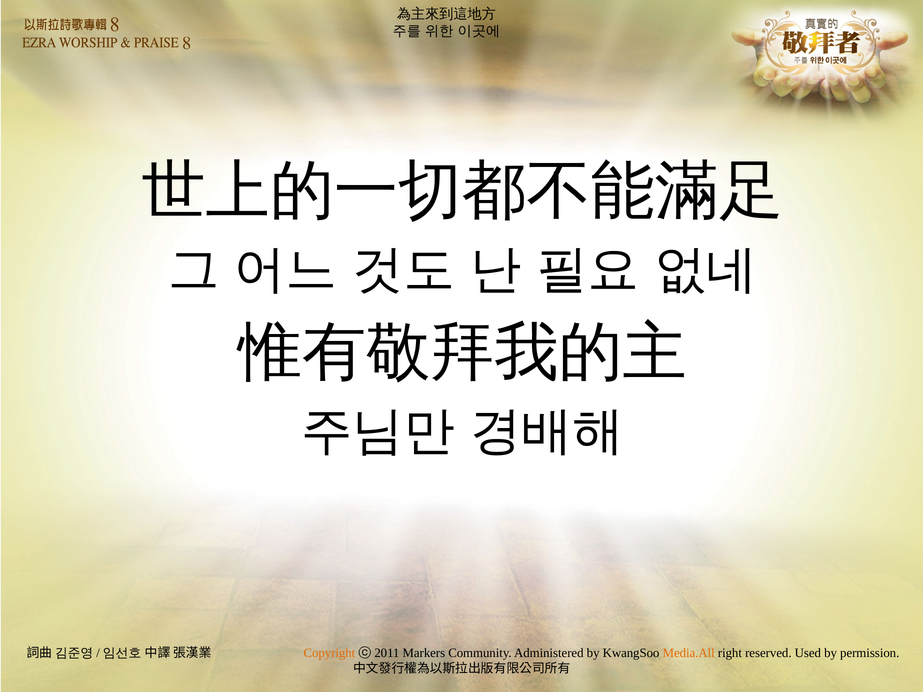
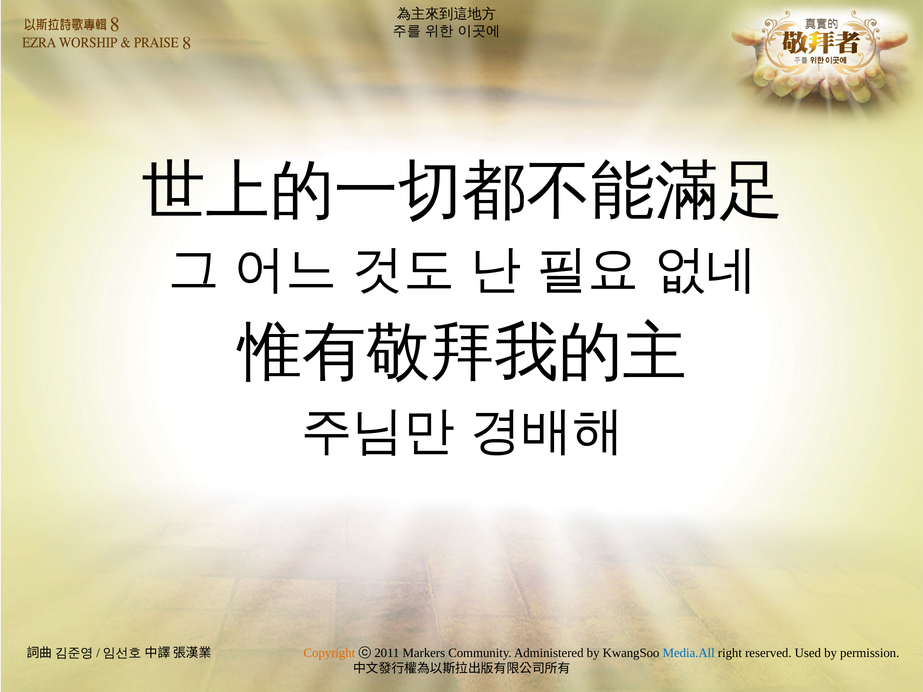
Media.All colour: orange -> blue
